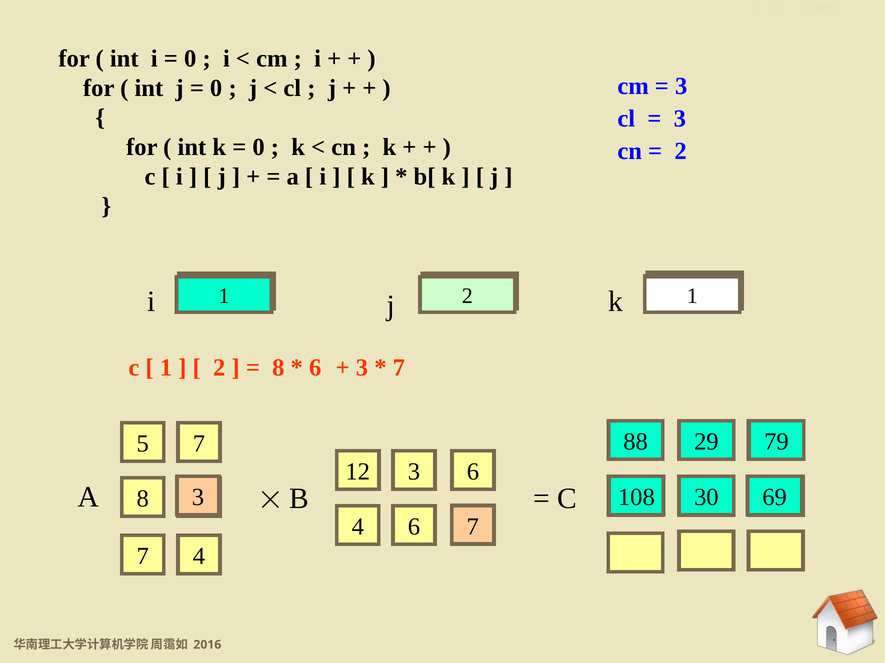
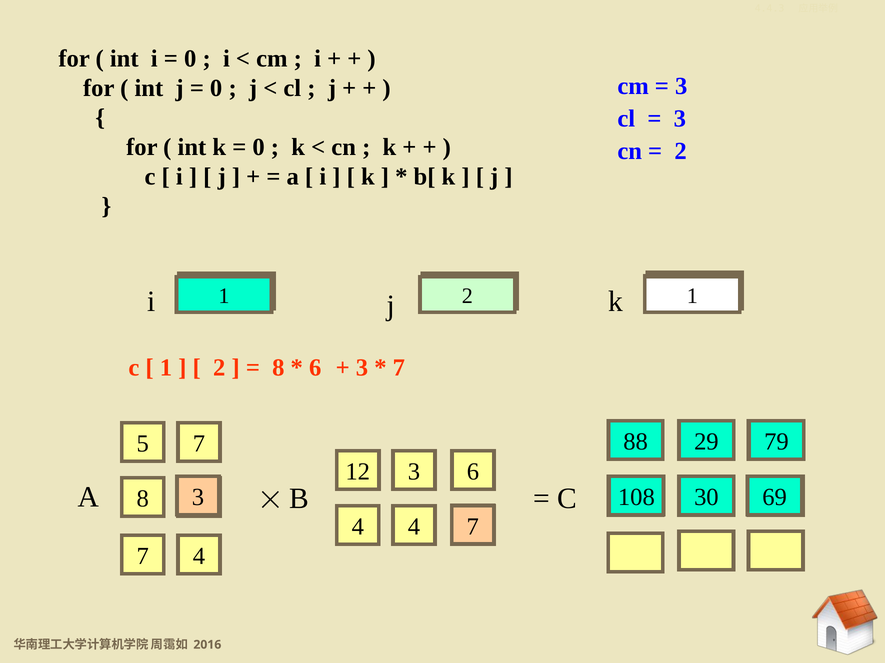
4 6: 6 -> 4
